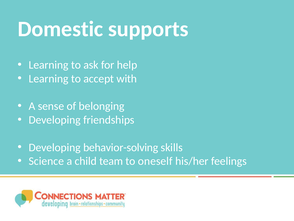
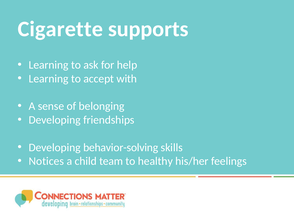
Domestic: Domestic -> Cigarette
Science: Science -> Notices
oneself: oneself -> healthy
